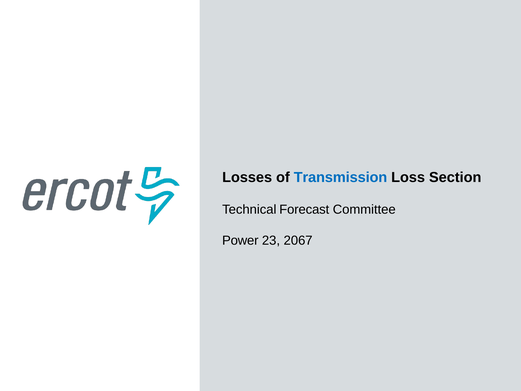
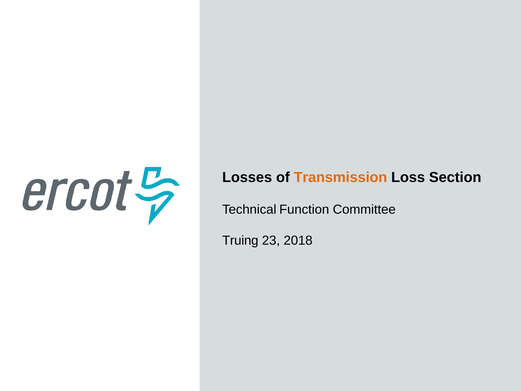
Transmission colour: blue -> orange
Forecast: Forecast -> Function
Power: Power -> Truing
2067: 2067 -> 2018
